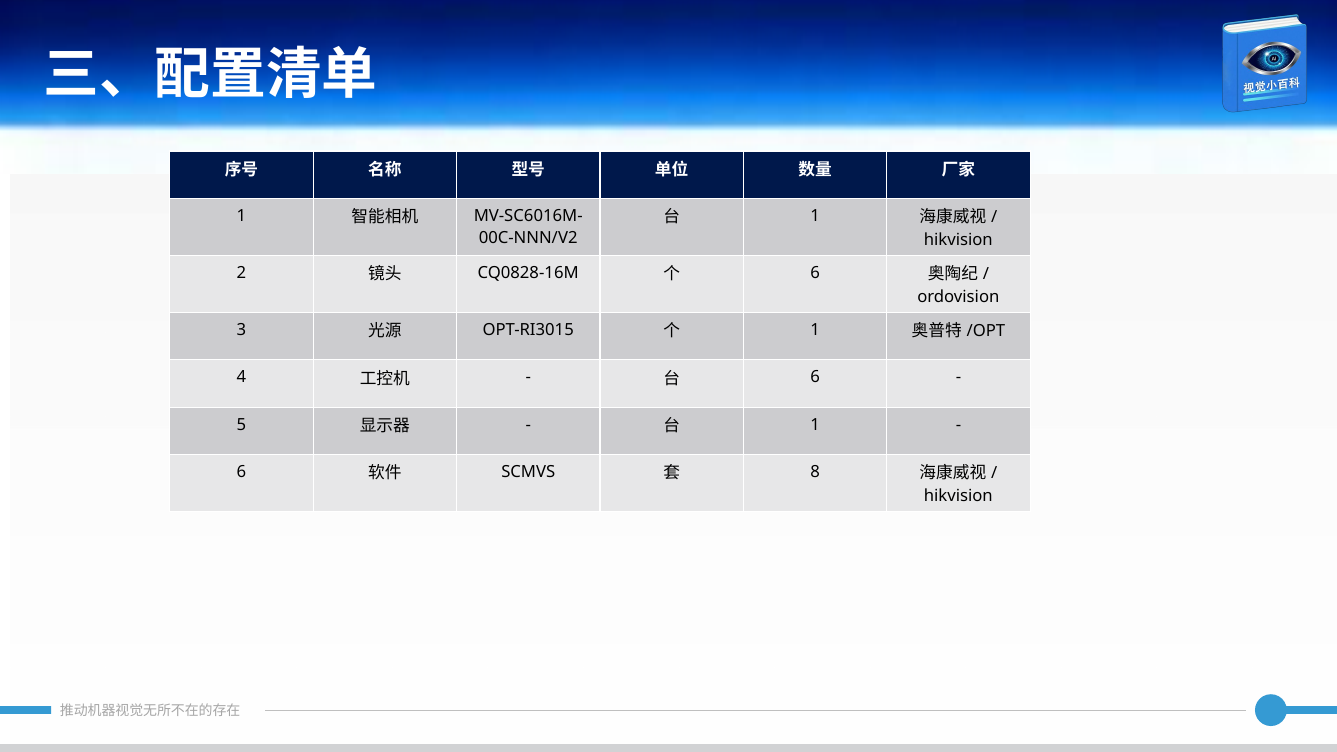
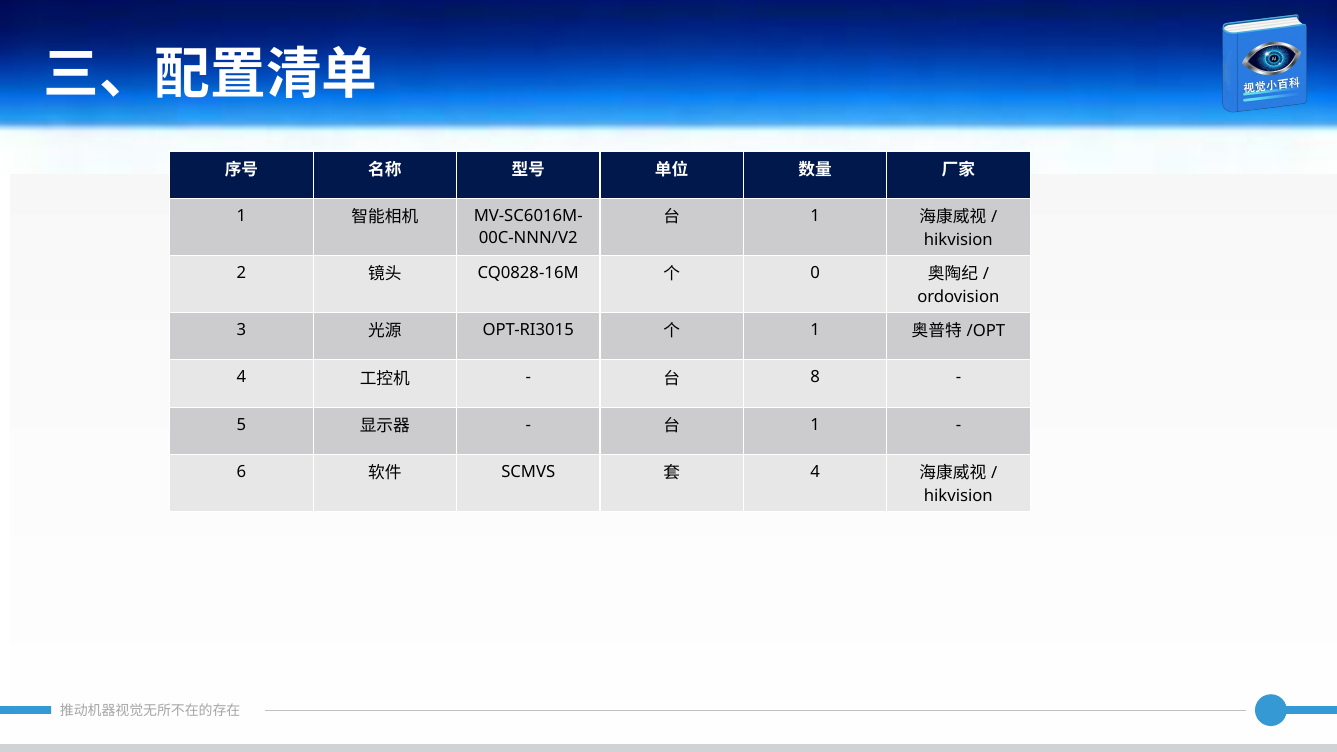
6 at (815, 273): 6 -> 0
6 at (815, 377): 6 -> 8
8 at (815, 472): 8 -> 4
